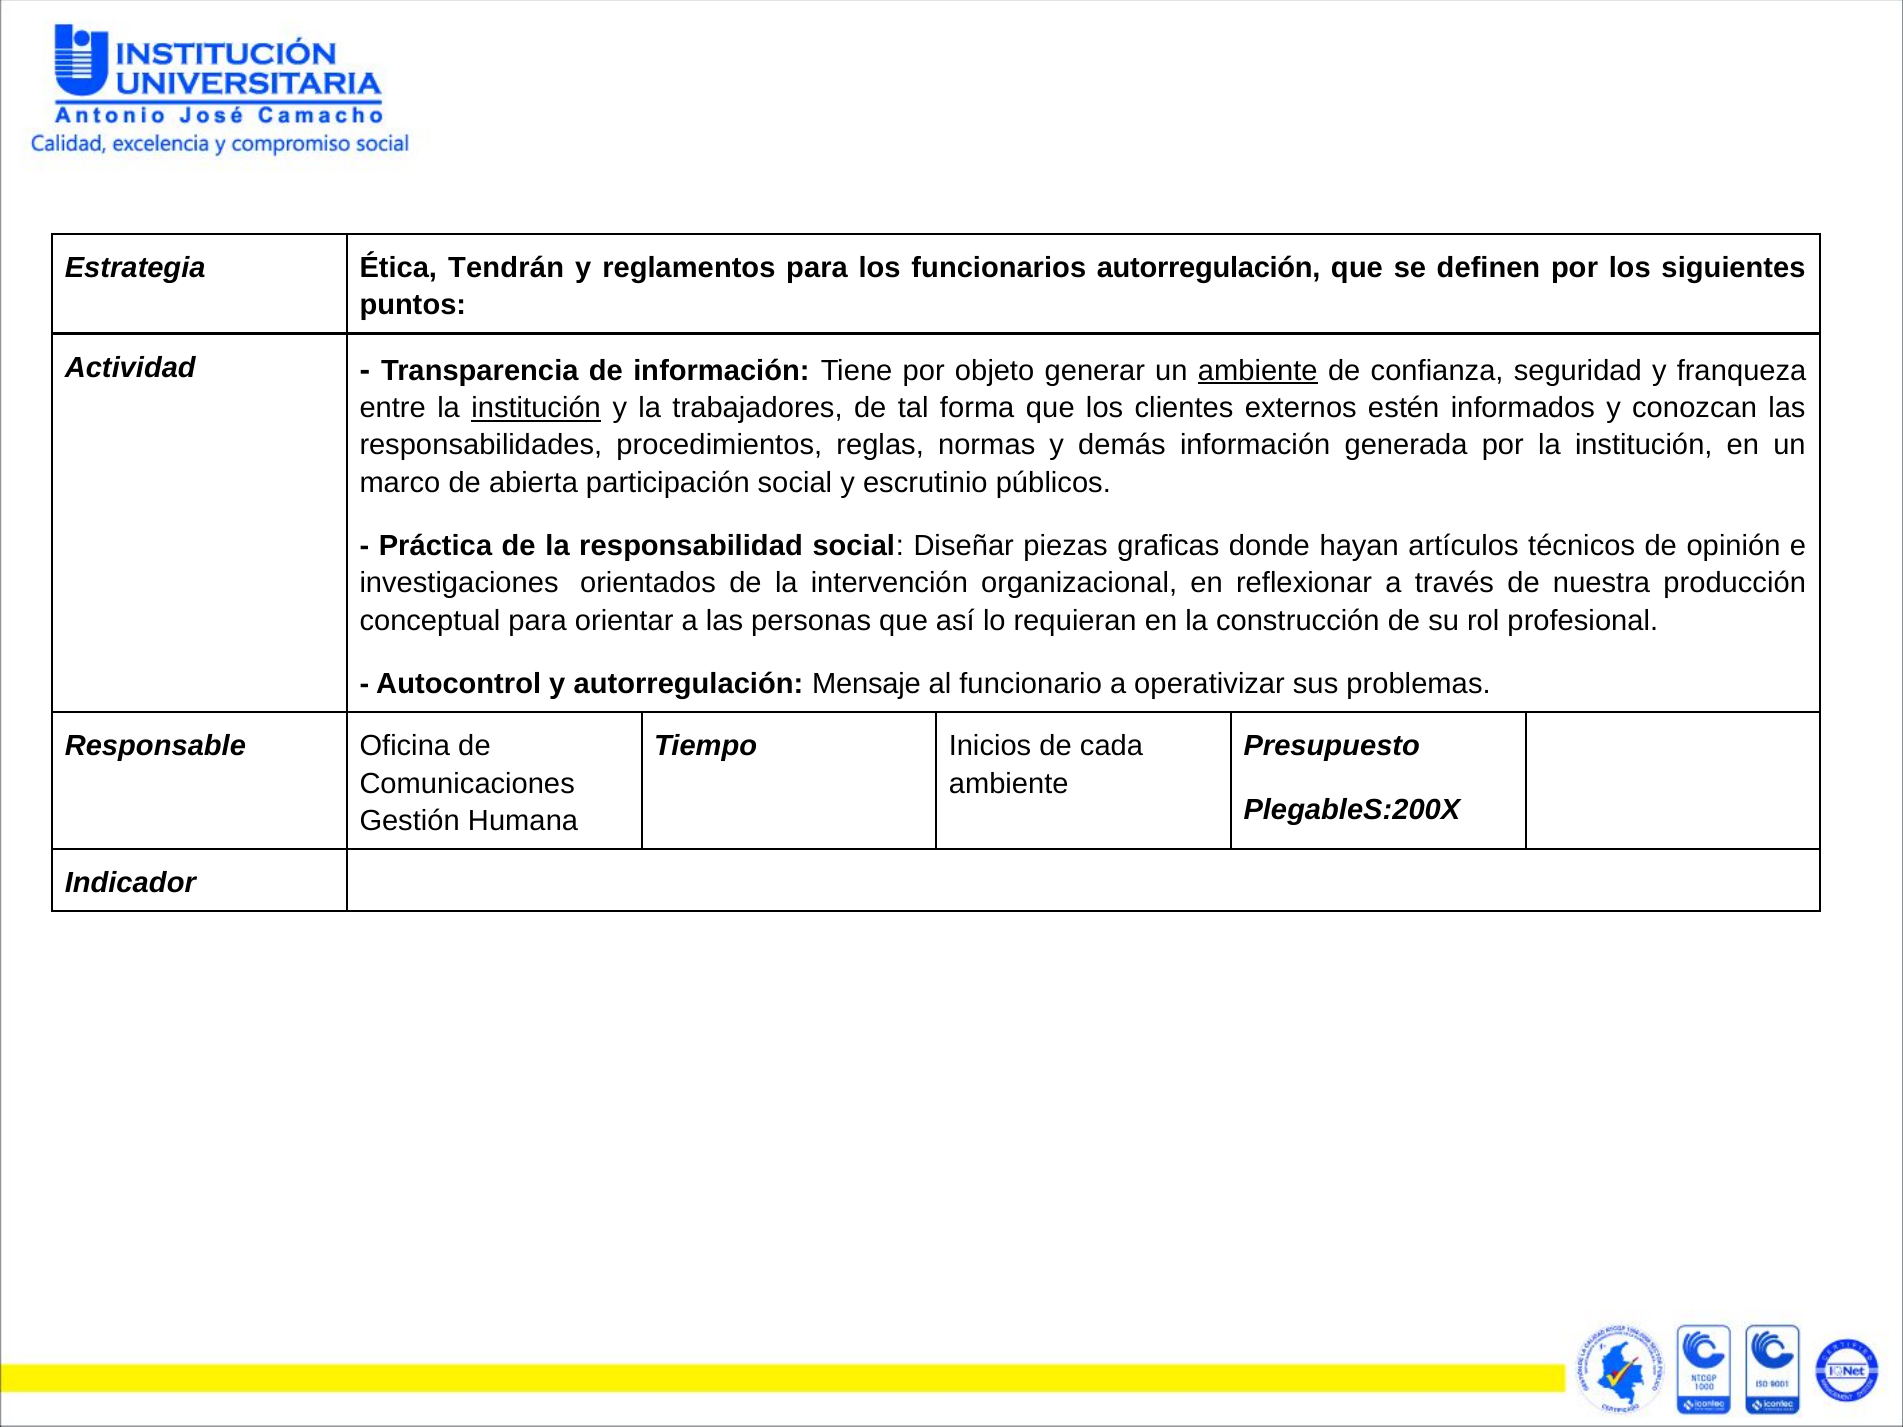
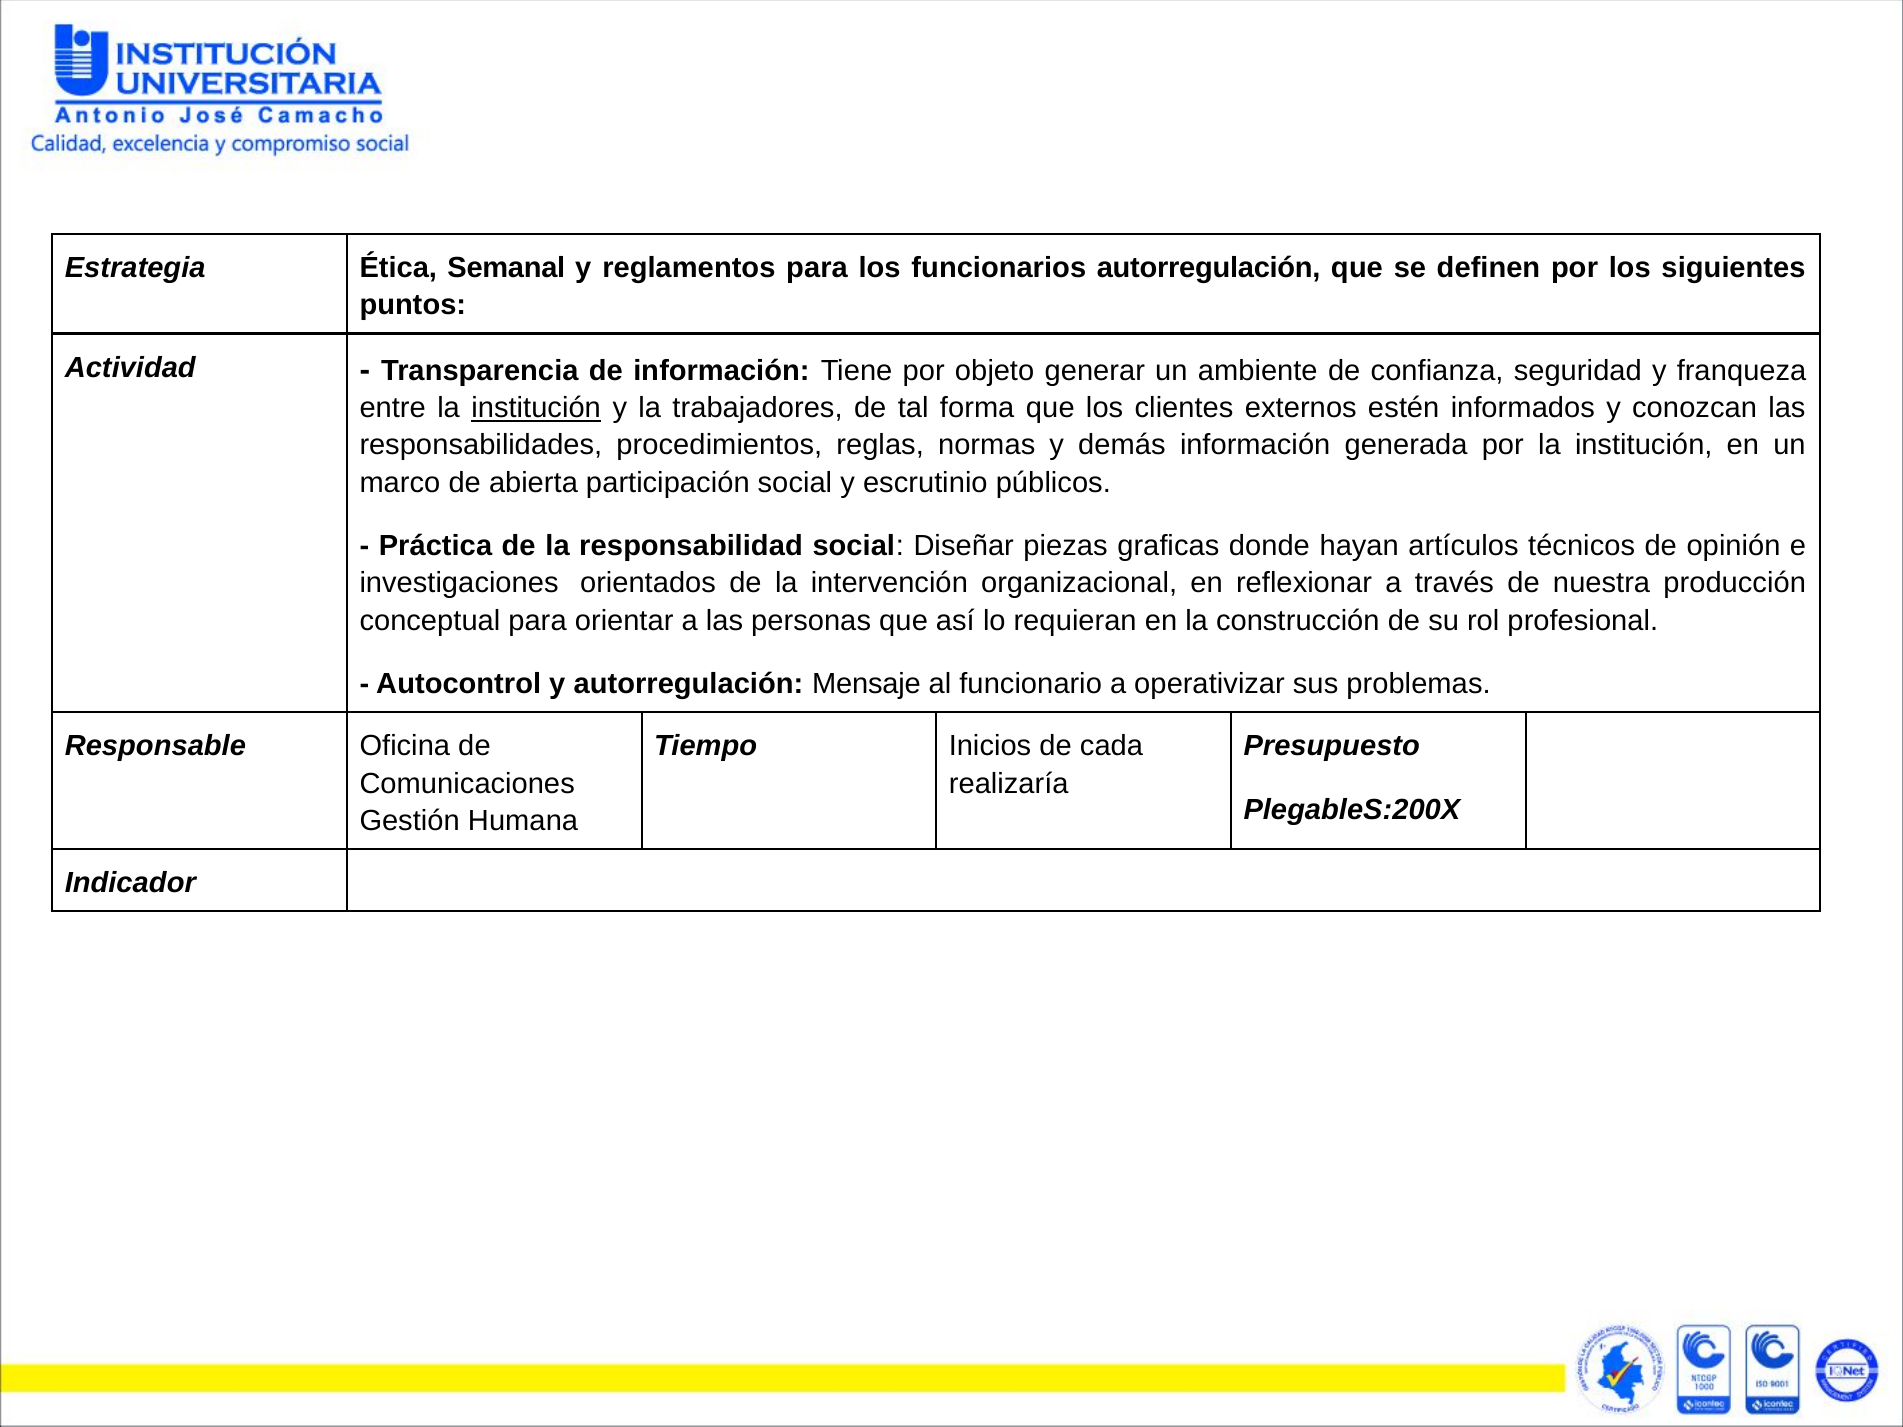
Tendrán: Tendrán -> Semanal
ambiente at (1258, 371) underline: present -> none
ambiente at (1009, 784): ambiente -> realizaría
